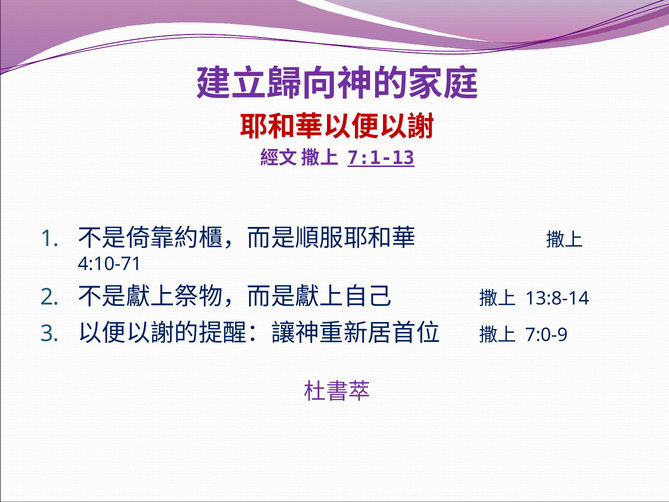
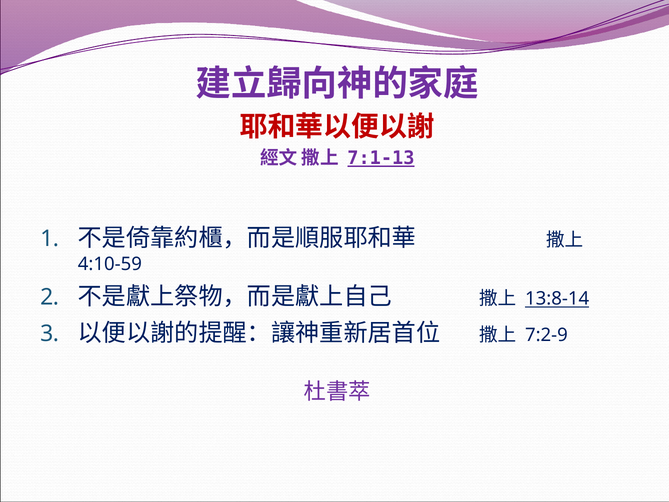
4:10-71: 4:10-71 -> 4:10-59
13:8-14 underline: none -> present
7:0-9: 7:0-9 -> 7:2-9
